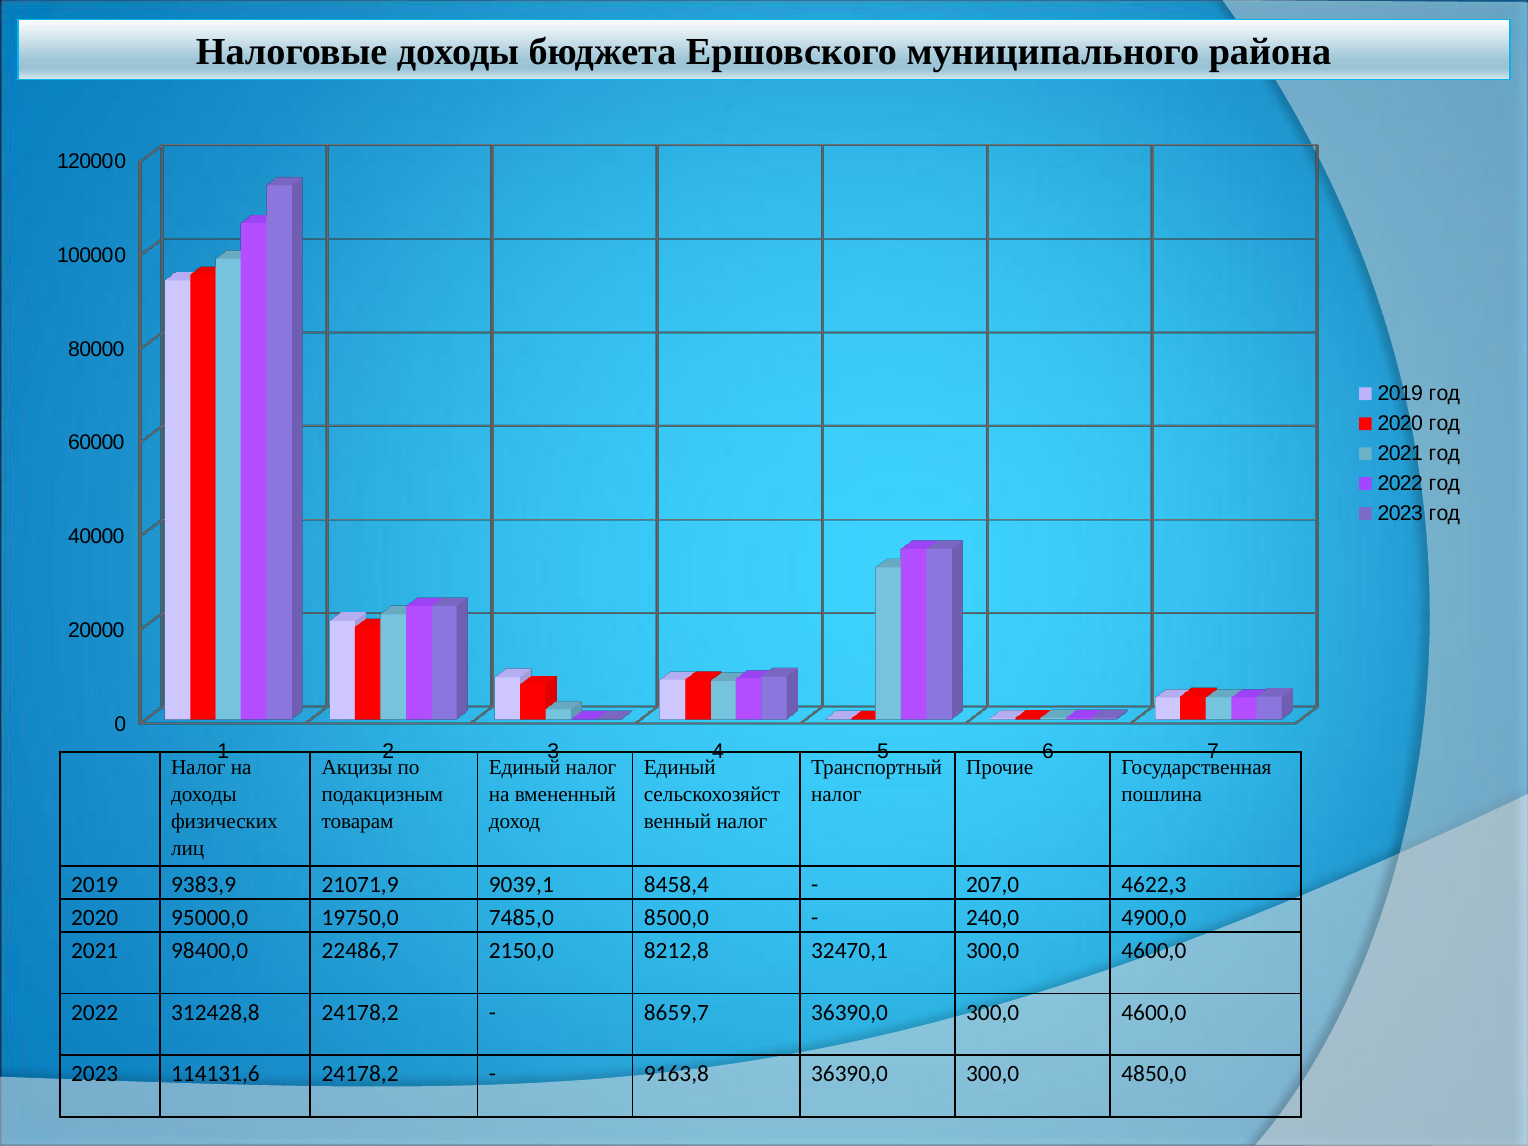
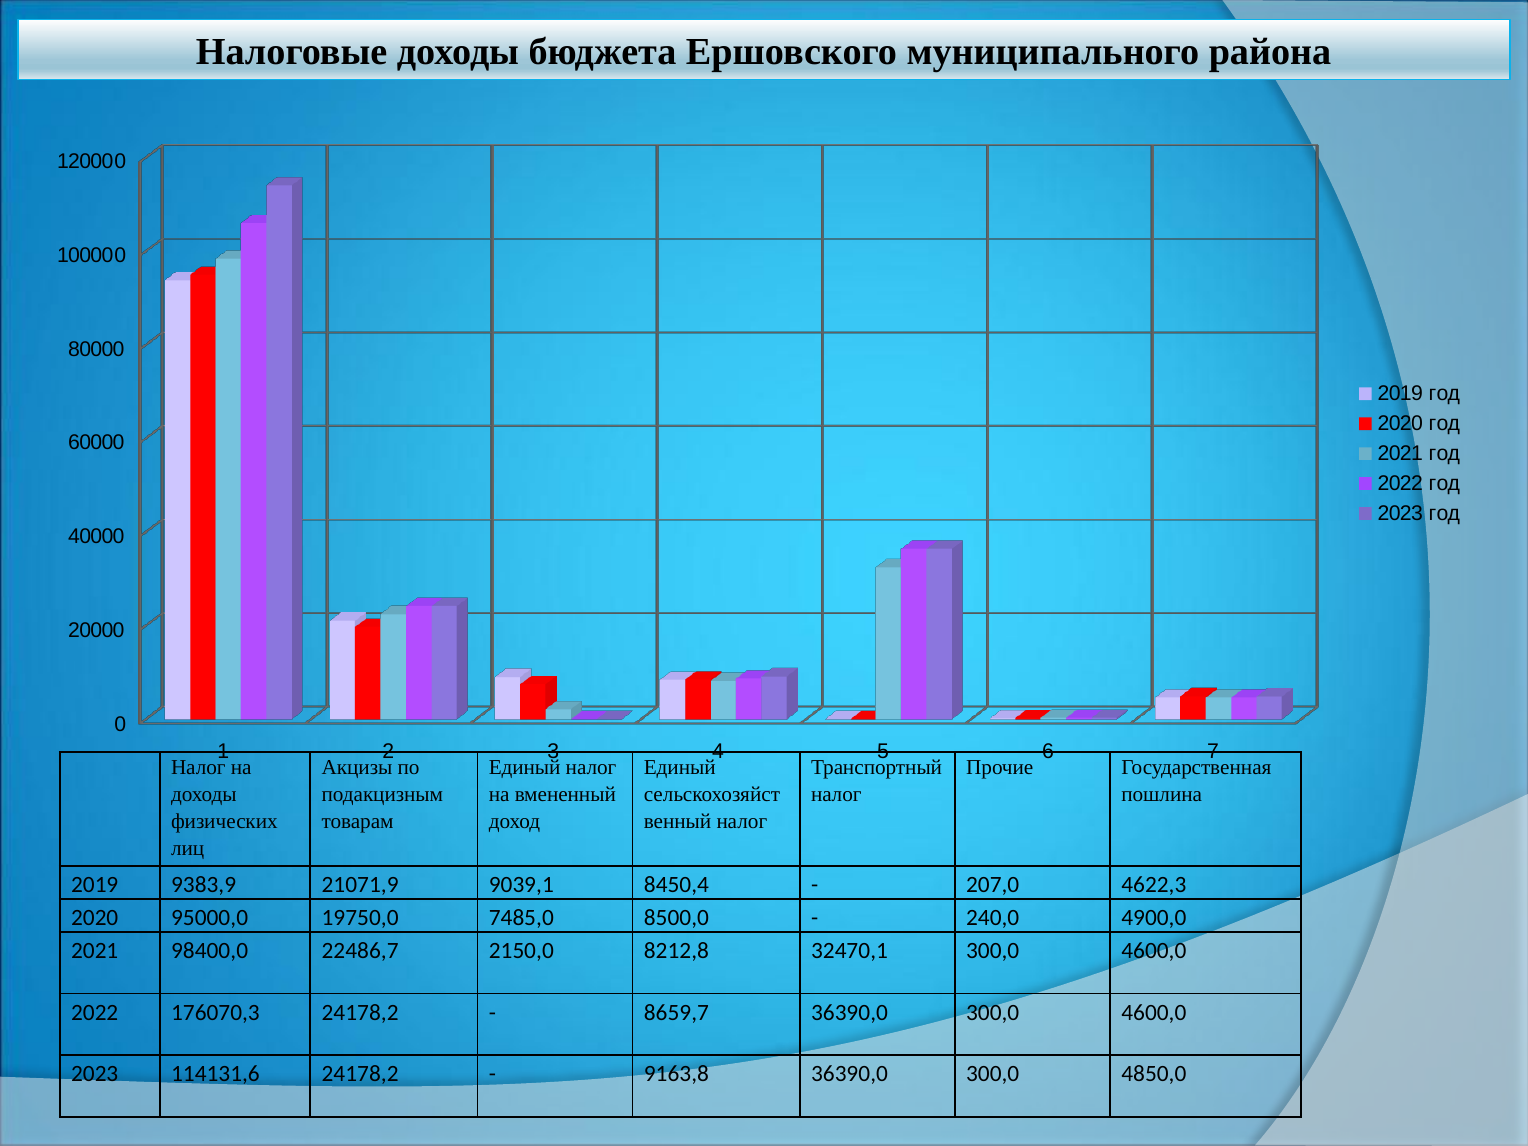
8458,4: 8458,4 -> 8450,4
312428,8: 312428,8 -> 176070,3
